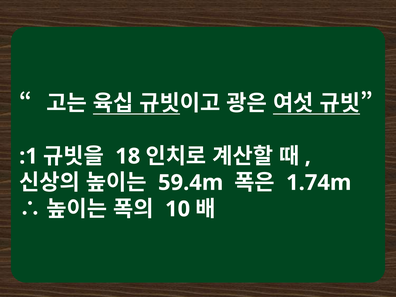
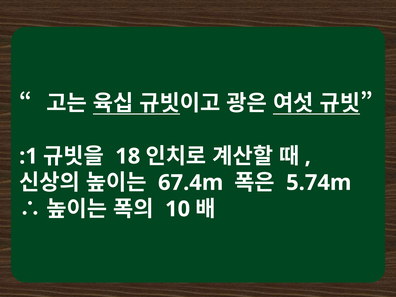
59.4m: 59.4m -> 67.4m
1.74m: 1.74m -> 5.74m
